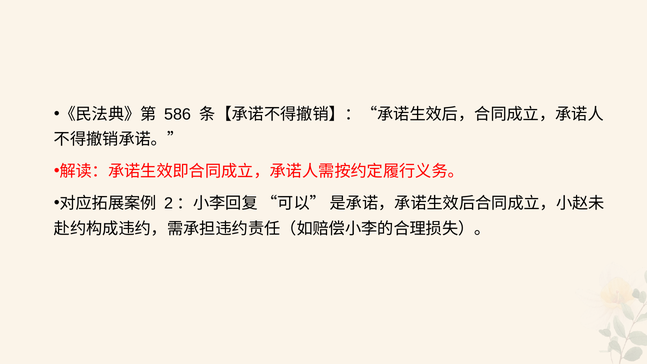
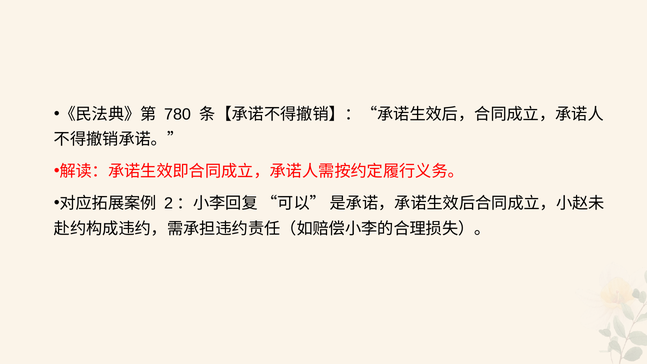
586: 586 -> 780
